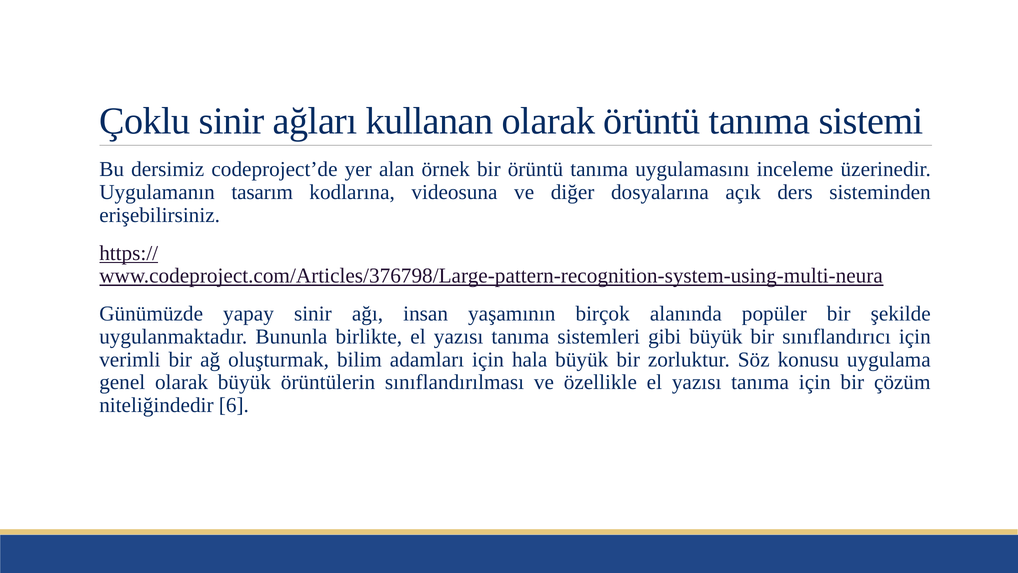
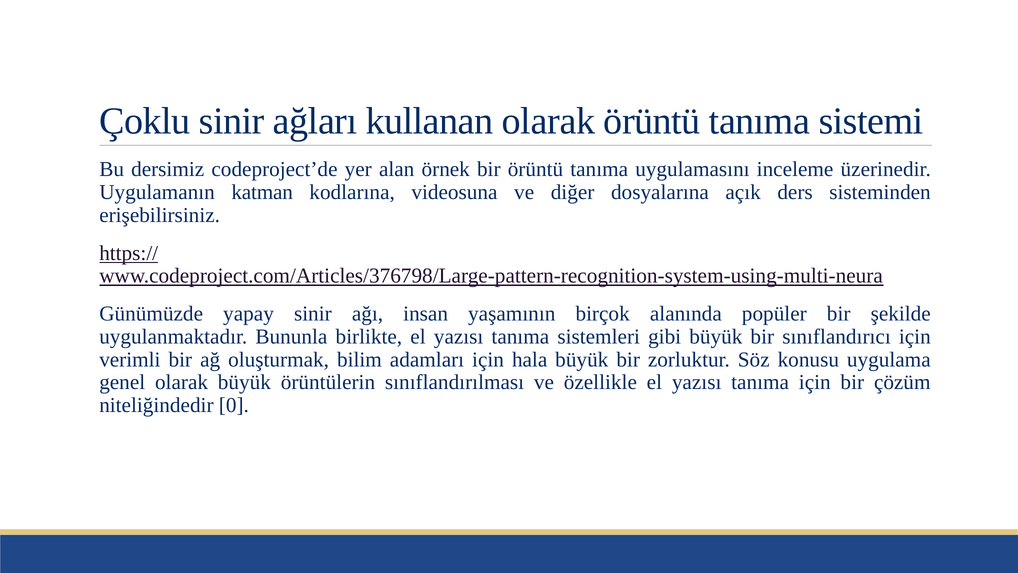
tasarım: tasarım -> katman
6: 6 -> 0
